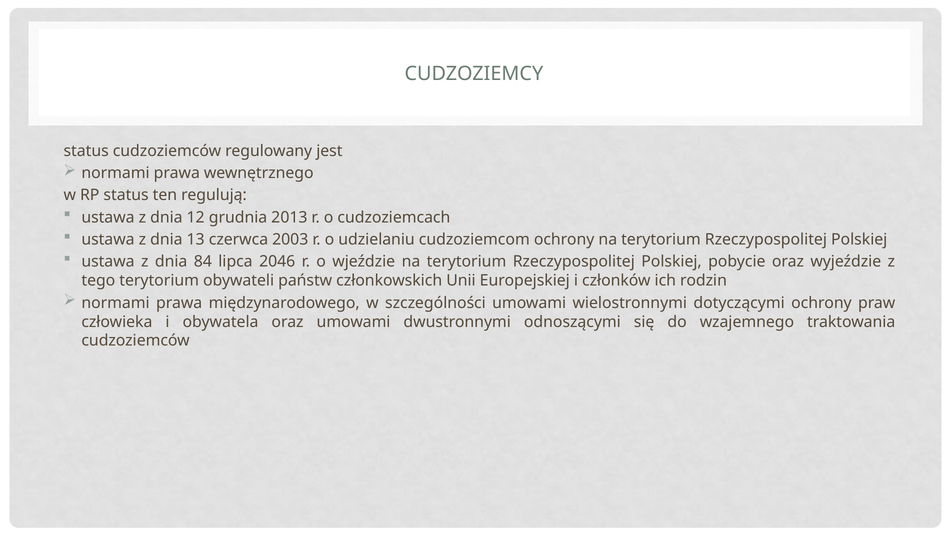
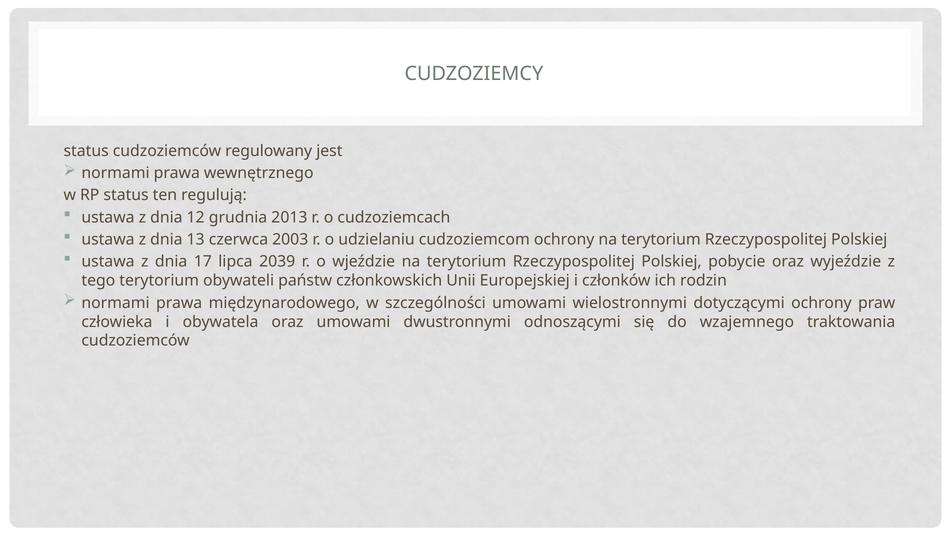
84: 84 -> 17
2046: 2046 -> 2039
